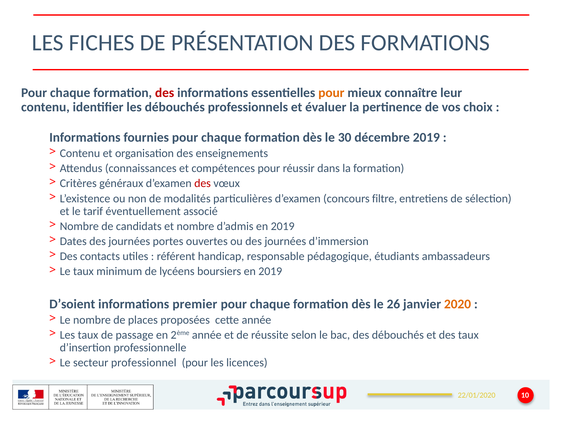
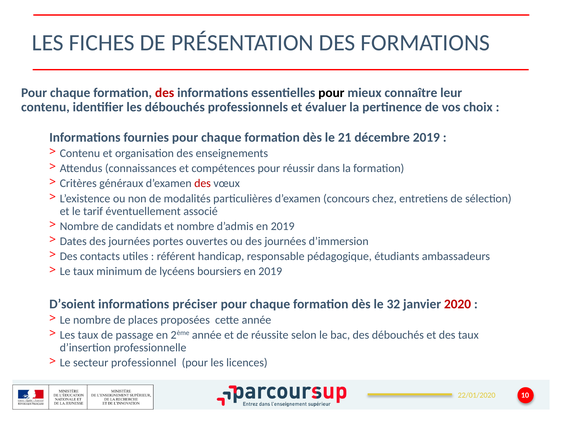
pour at (331, 93) colour: orange -> black
30: 30 -> 21
filtre: filtre -> chez
premier: premier -> préciser
26: 26 -> 32
2020 colour: orange -> red
